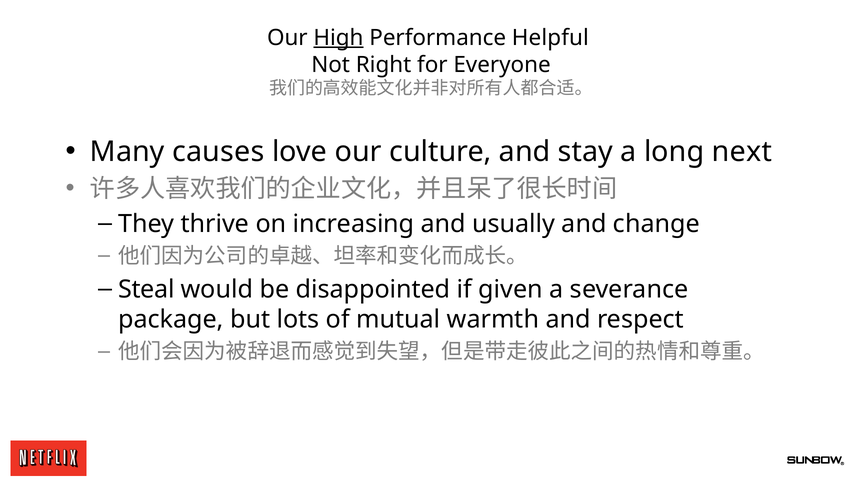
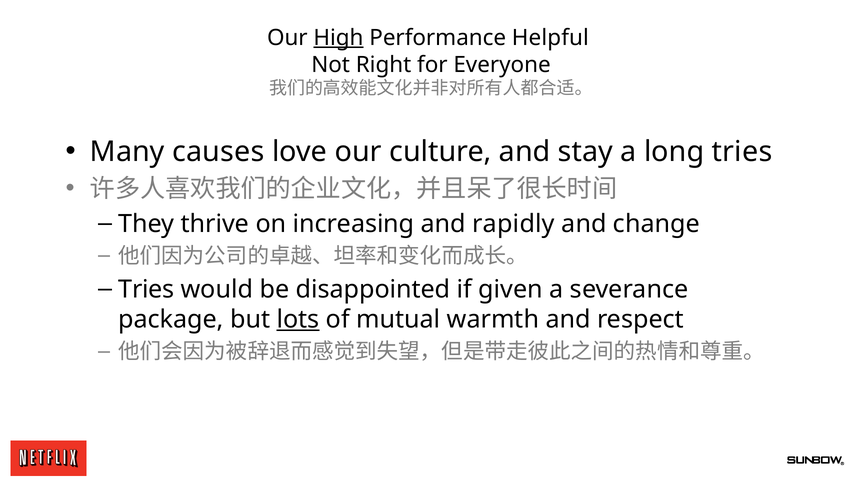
long next: next -> tries
usually: usually -> rapidly
Steal at (146, 289): Steal -> Tries
lots underline: none -> present
